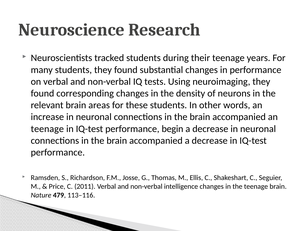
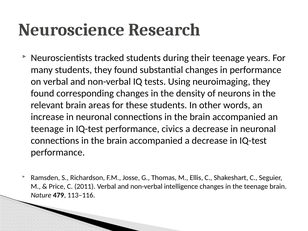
begin: begin -> civics
